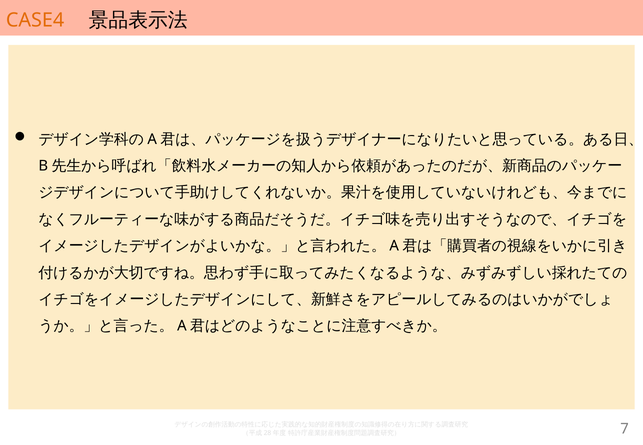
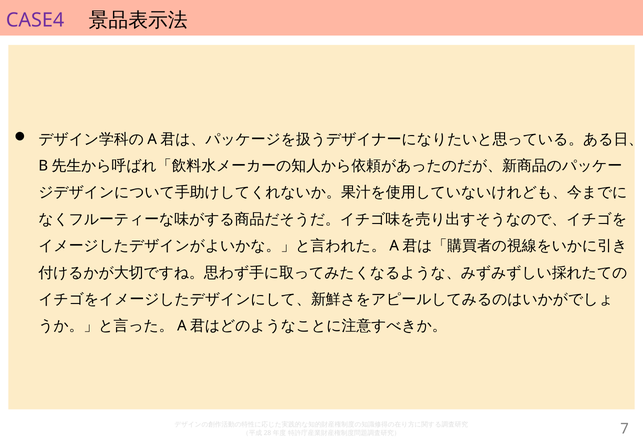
CASE4 colour: orange -> purple
